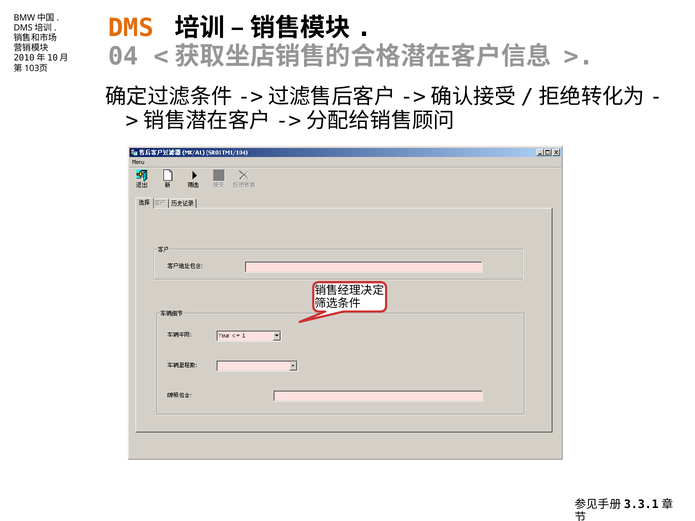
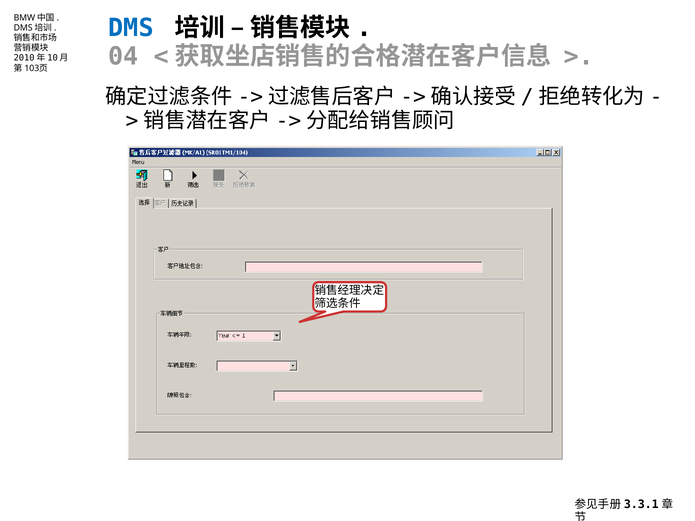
DMS colour: orange -> blue
